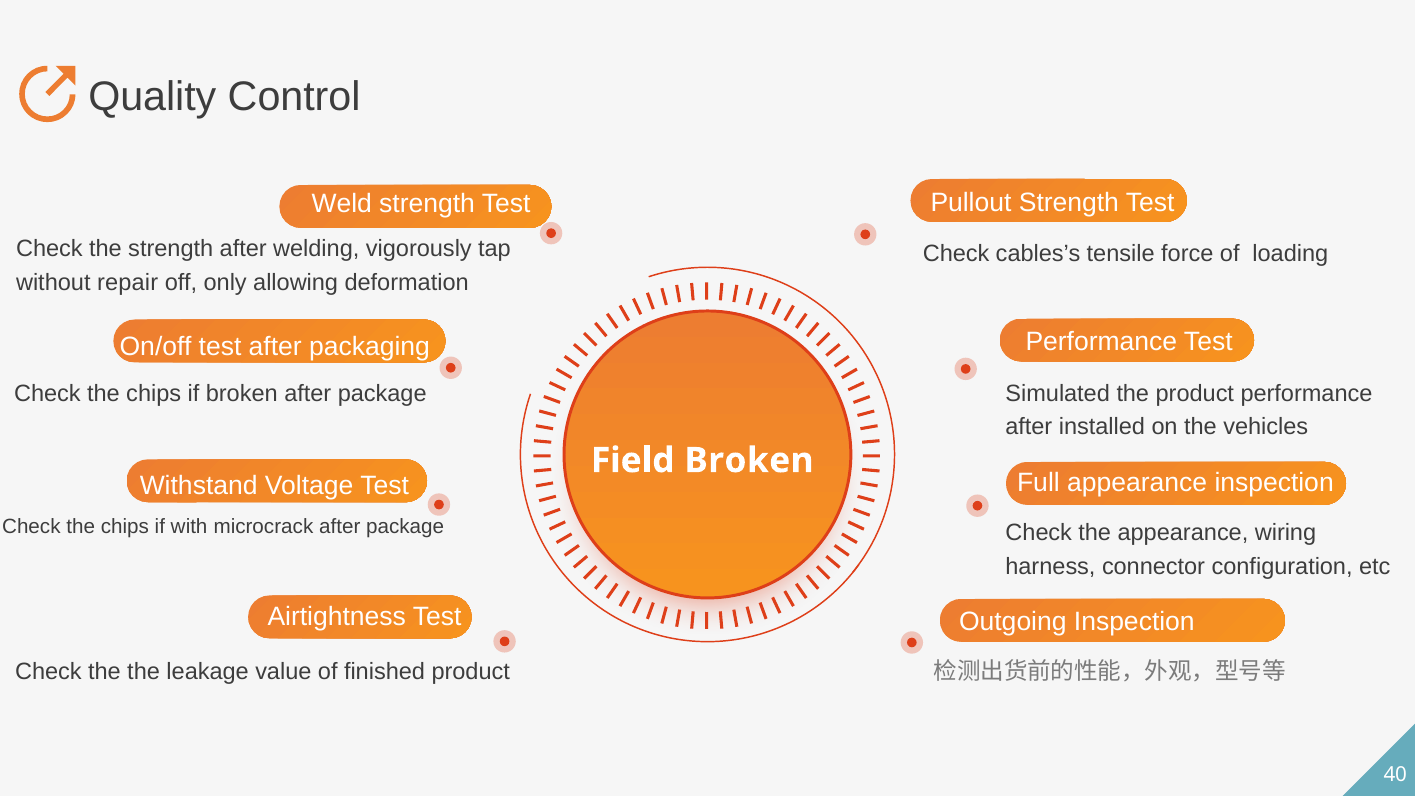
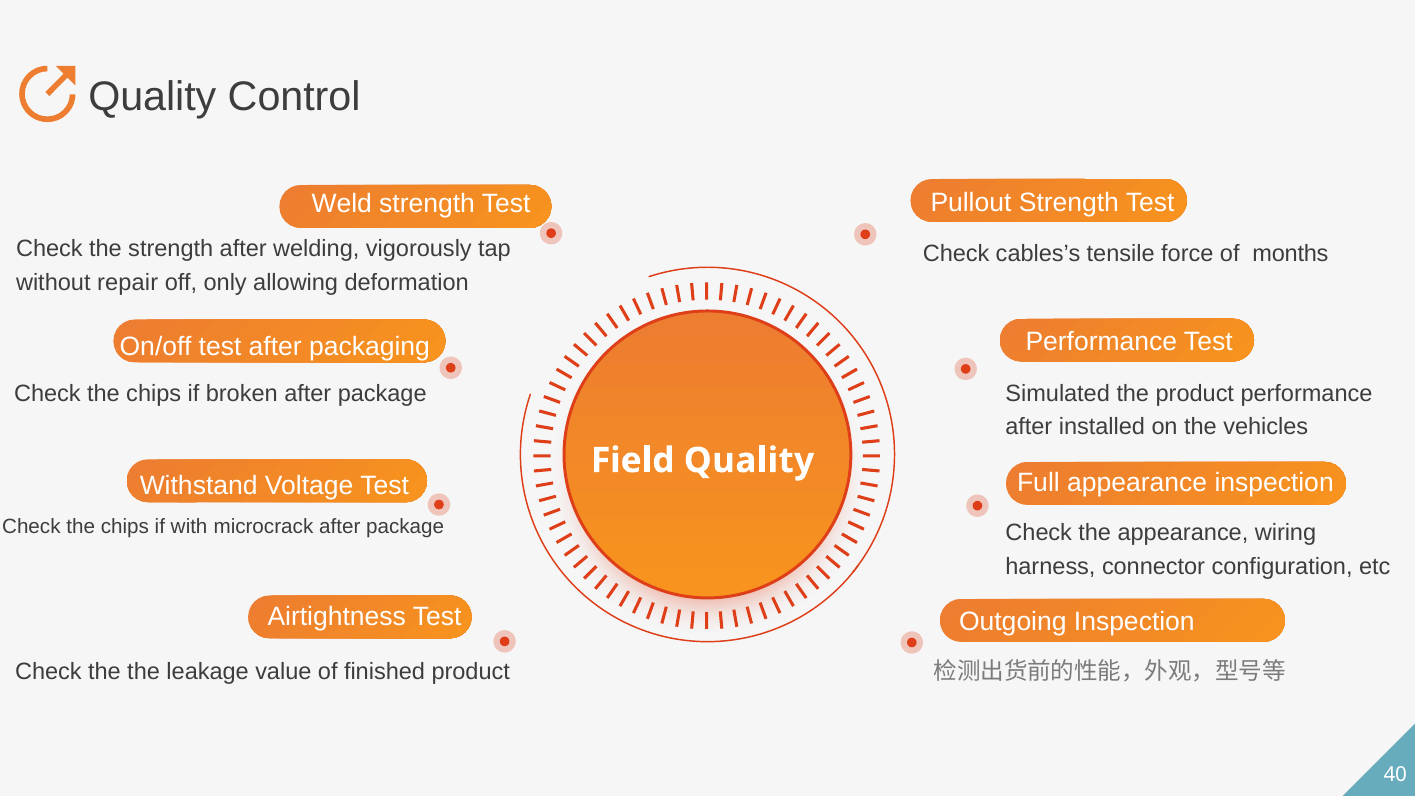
loading: loading -> months
Field Broken: Broken -> Quality
